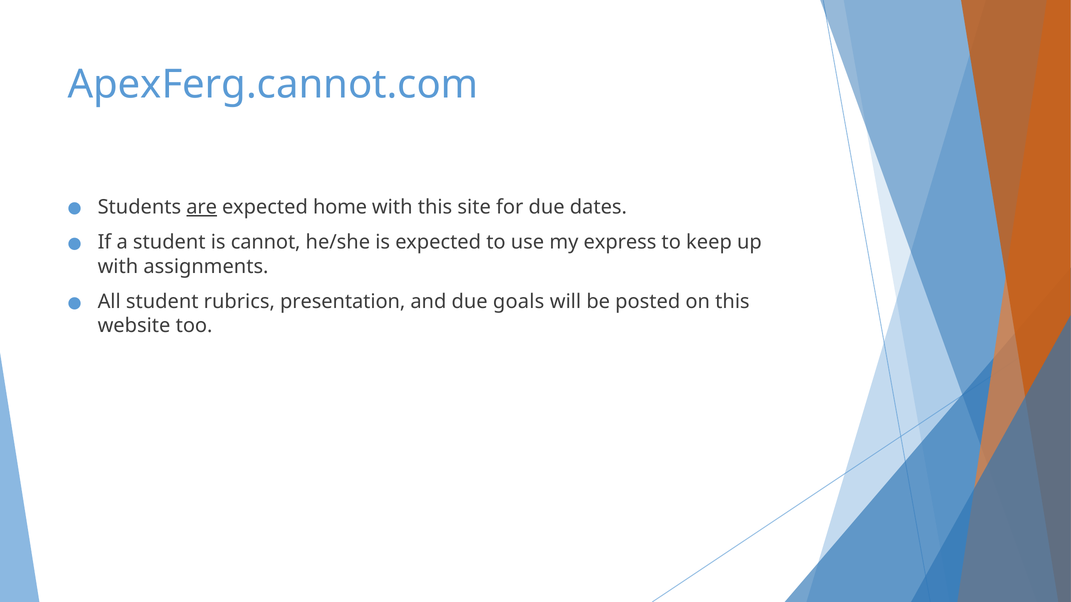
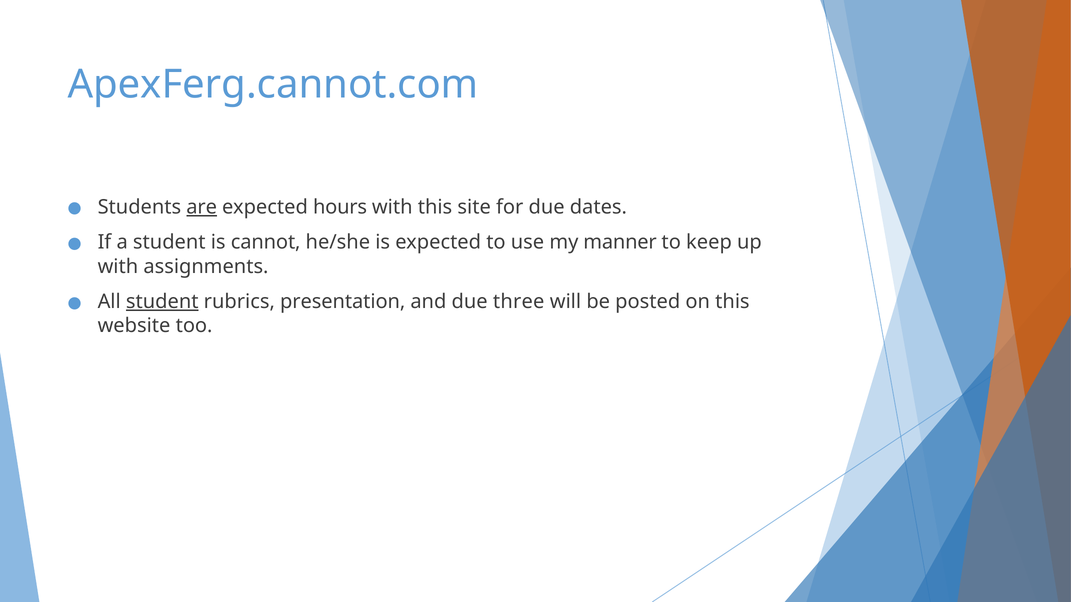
home: home -> hours
express: express -> manner
student at (162, 302) underline: none -> present
goals: goals -> three
